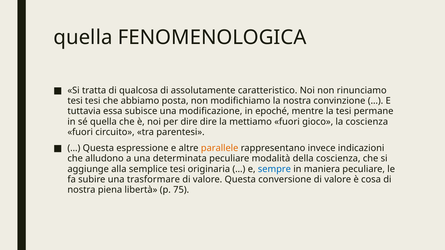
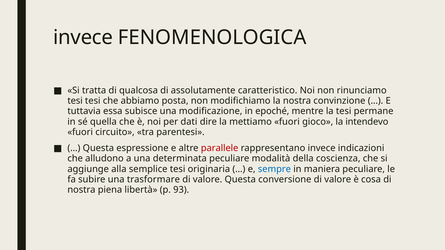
quella at (83, 37): quella -> invece
per dire: dire -> dati
la coscienza: coscienza -> intendevo
parallele colour: orange -> red
75: 75 -> 93
